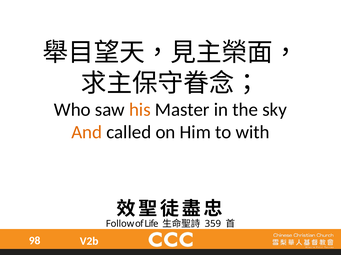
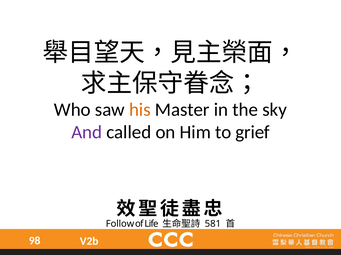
And colour: orange -> purple
with: with -> grief
359: 359 -> 581
